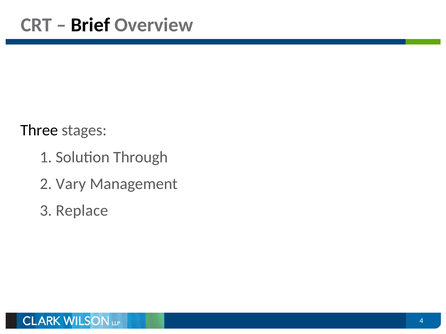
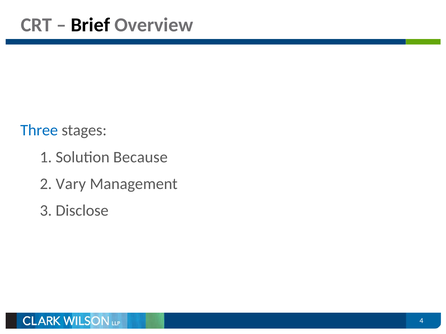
Three colour: black -> blue
Through: Through -> Because
Replace: Replace -> Disclose
